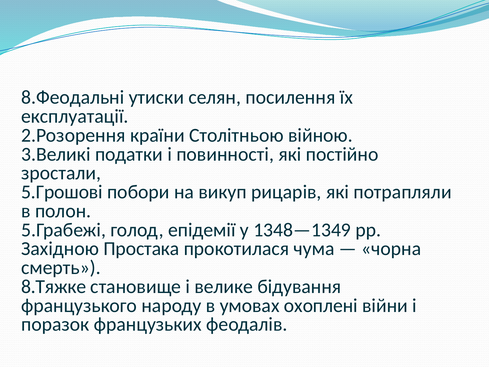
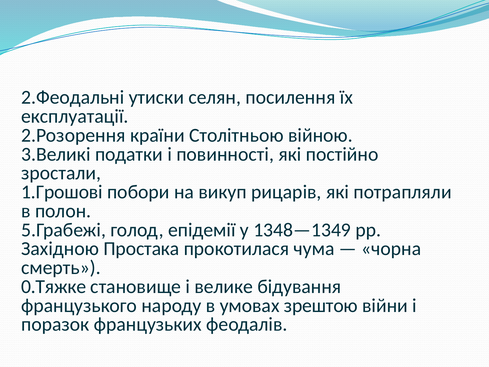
8.Феодальні: 8.Феодальні -> 2.Феодальні
5.Грошові: 5.Грошові -> 1.Грошові
8.Тяжке: 8.Тяжке -> 0.Тяжке
охоплені: охоплені -> зрештою
